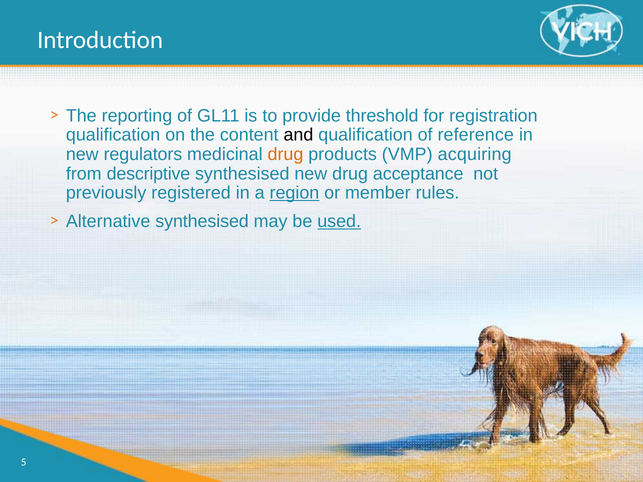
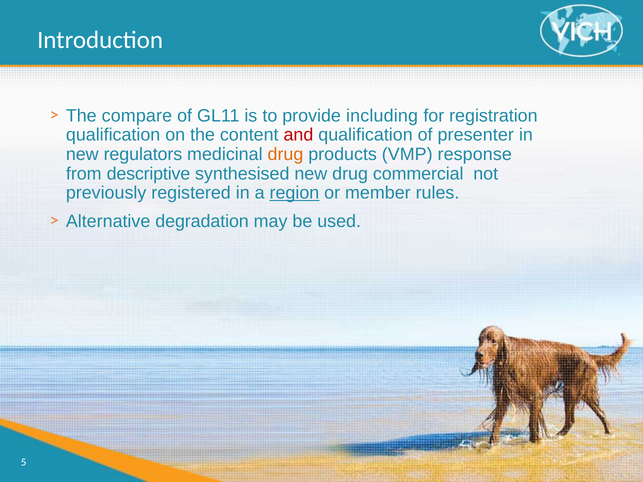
reporting: reporting -> compare
threshold: threshold -> including
and colour: black -> red
reference: reference -> presenter
acquiring: acquiring -> response
acceptance: acceptance -> commercial
Alternative synthesised: synthesised -> degradation
used underline: present -> none
